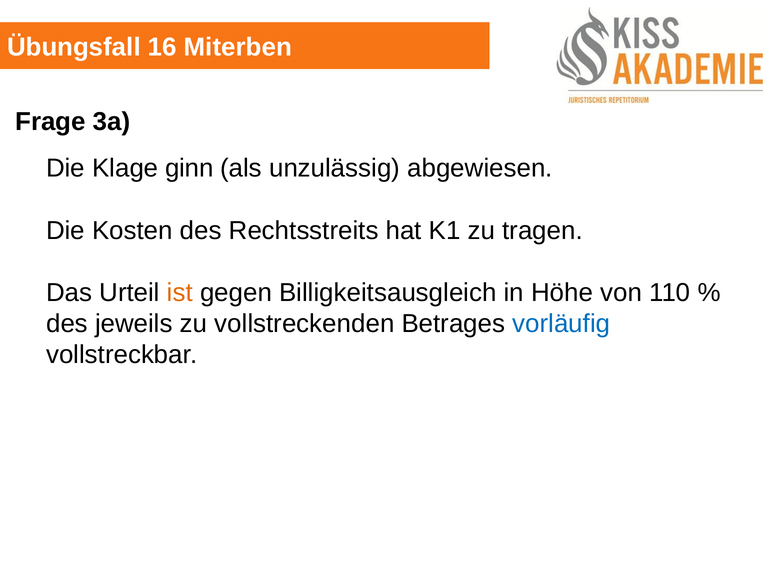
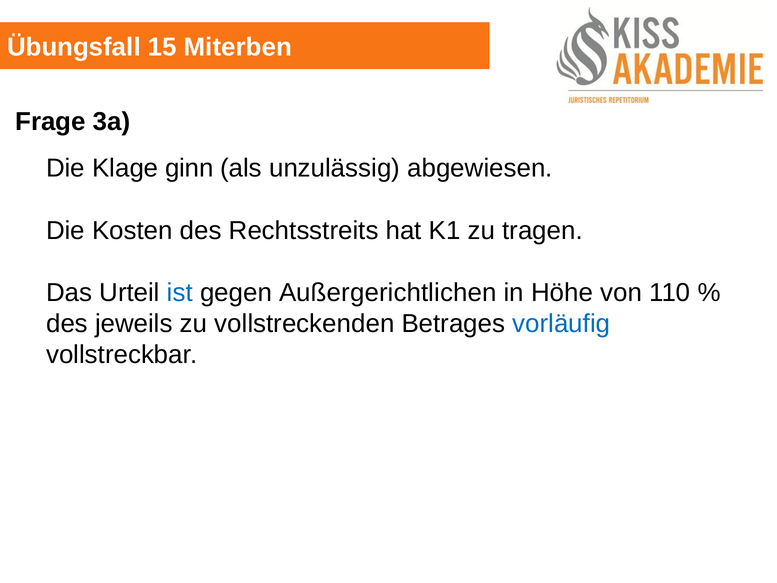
16: 16 -> 15
ist colour: orange -> blue
Billigkeitsausgleich: Billigkeitsausgleich -> Außergerichtlichen
